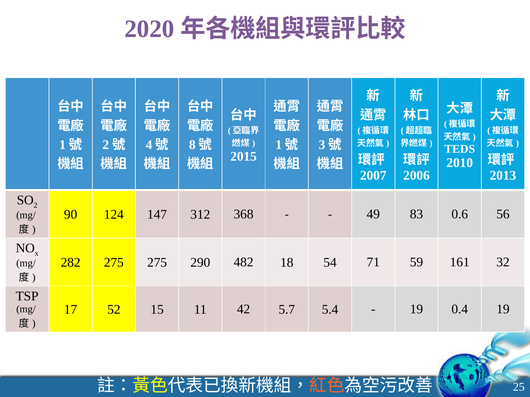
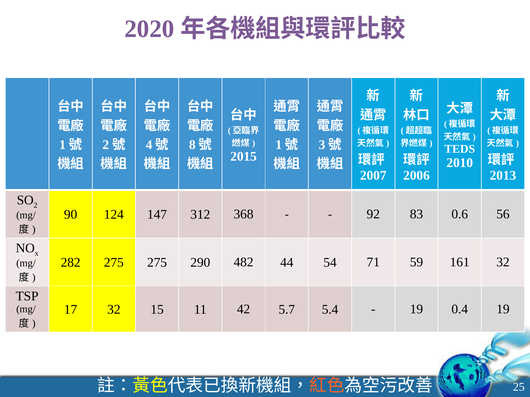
49: 49 -> 92
18: 18 -> 44
17 52: 52 -> 32
